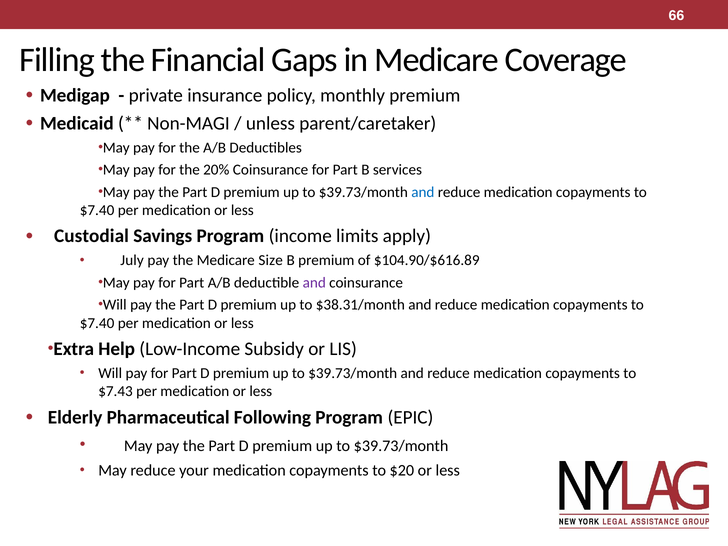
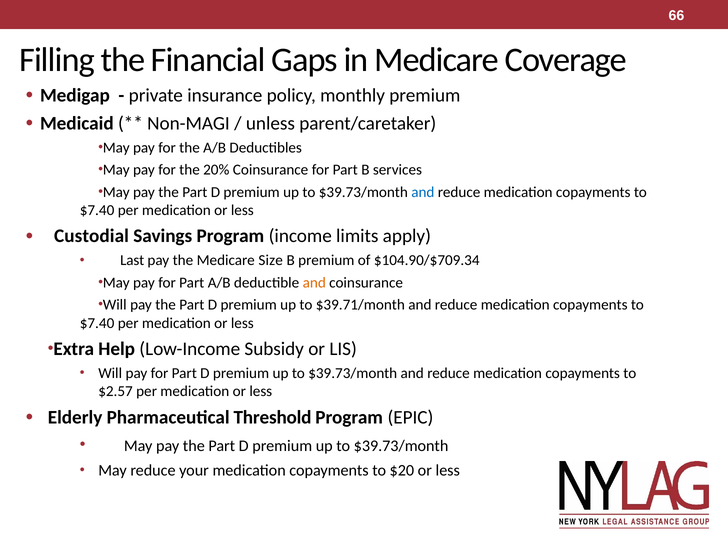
July: July -> Last
$104.90/$616.89: $104.90/$616.89 -> $104.90/$709.34
and at (314, 283) colour: purple -> orange
$38.31/month: $38.31/month -> $39.71/month
$7.43: $7.43 -> $2.57
Following: Following -> Threshold
